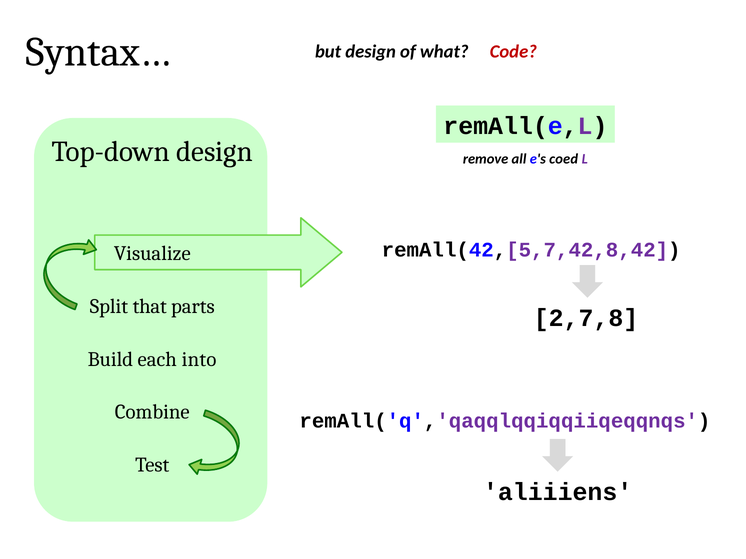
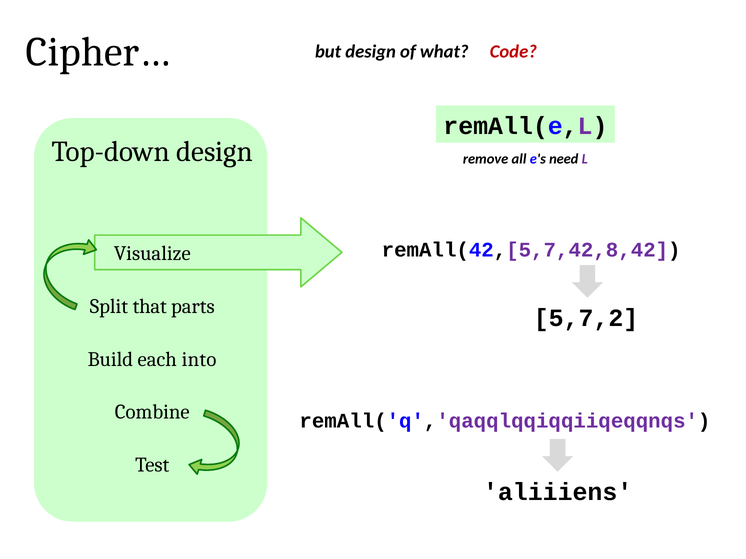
Syntax…: Syntax… -> Cipher…
coed: coed -> need
2,7,8: 2,7,8 -> 5,7,2
